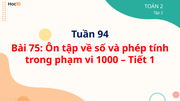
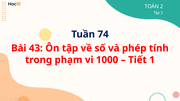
94: 94 -> 74
75: 75 -> 43
